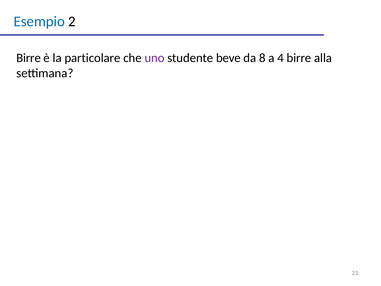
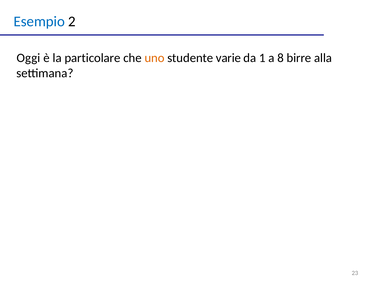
Birre at (29, 58): Birre -> Oggi
uno colour: purple -> orange
beve: beve -> varie
8: 8 -> 1
4: 4 -> 8
